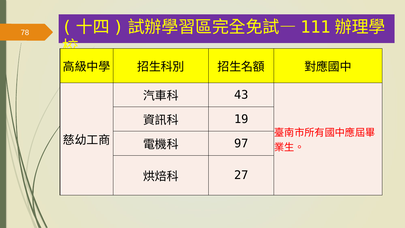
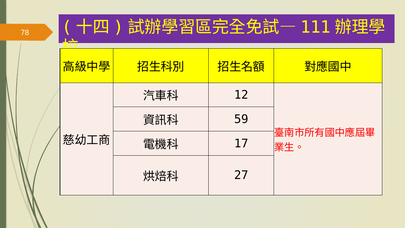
43: 43 -> 12
19: 19 -> 59
97: 97 -> 17
